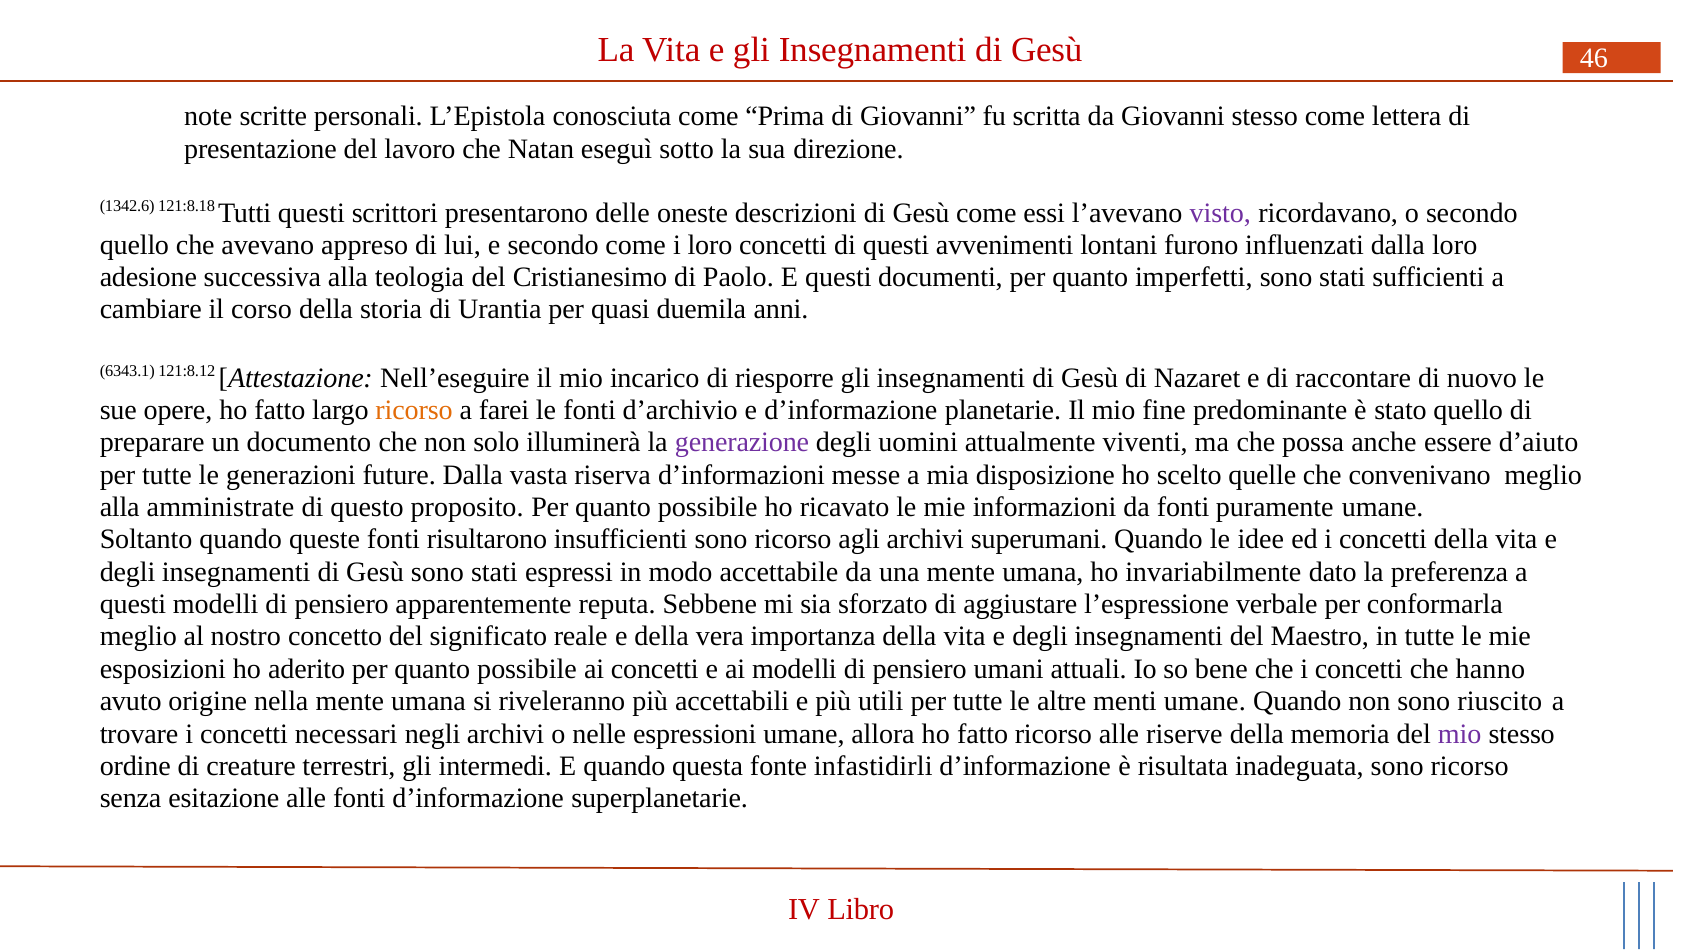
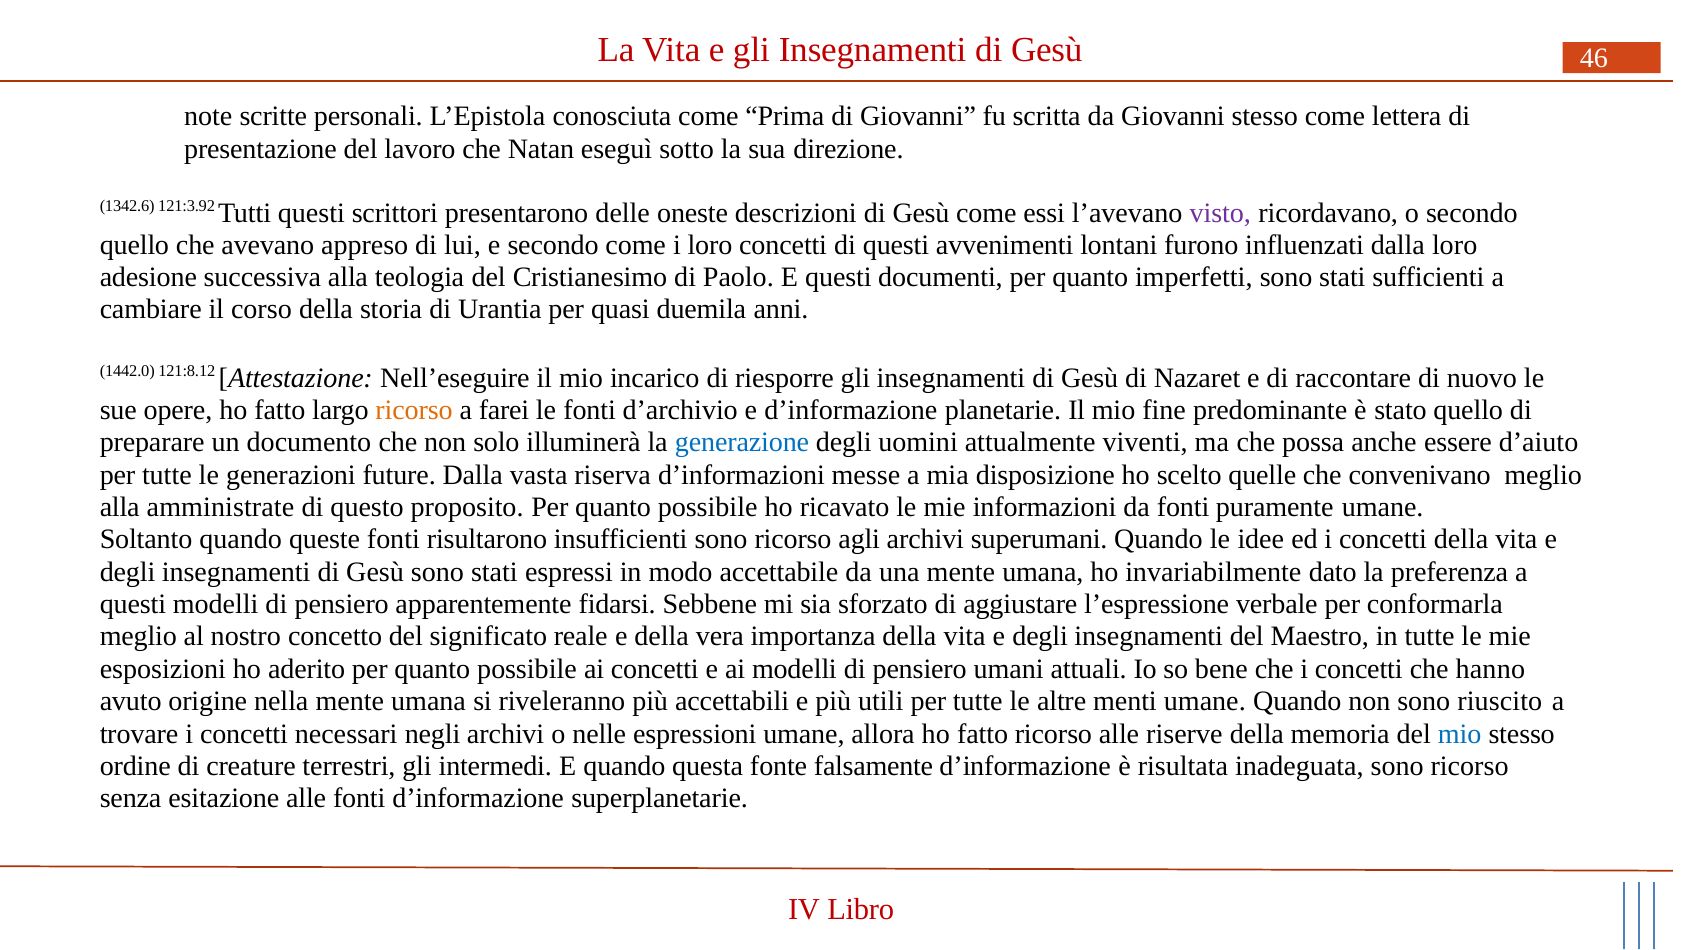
121:8.18: 121:8.18 -> 121:3.92
6343.1: 6343.1 -> 1442.0
generazione colour: purple -> blue
reputa: reputa -> fidarsi
mio at (1460, 734) colour: purple -> blue
infastidirli: infastidirli -> falsamente
